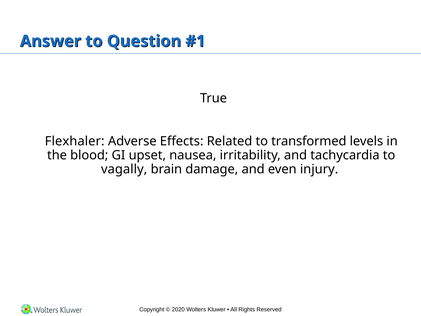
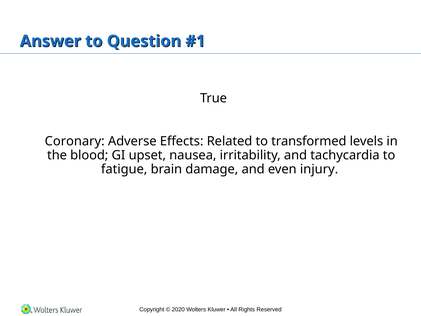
Flexhaler: Flexhaler -> Coronary
vagally: vagally -> fatigue
